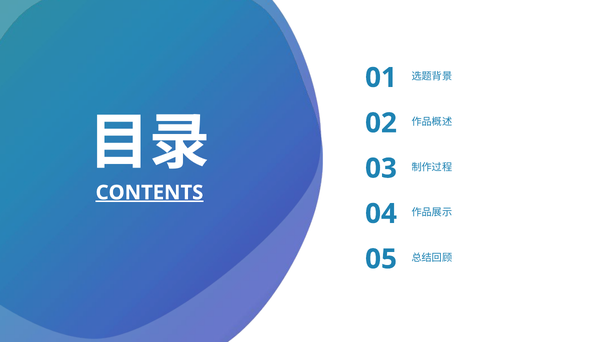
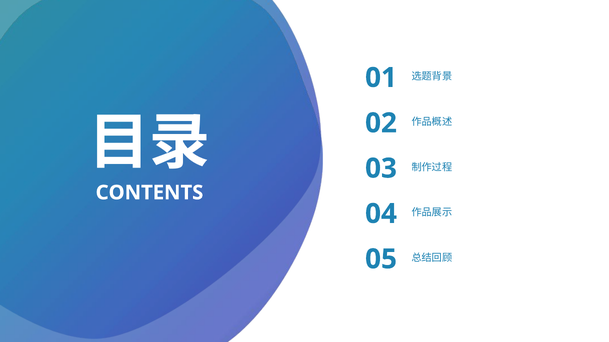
CONTENTS underline: present -> none
